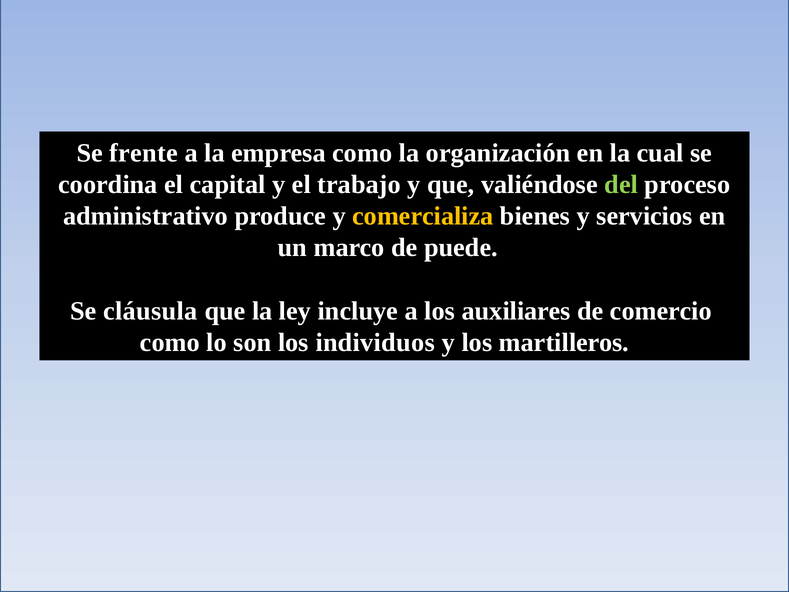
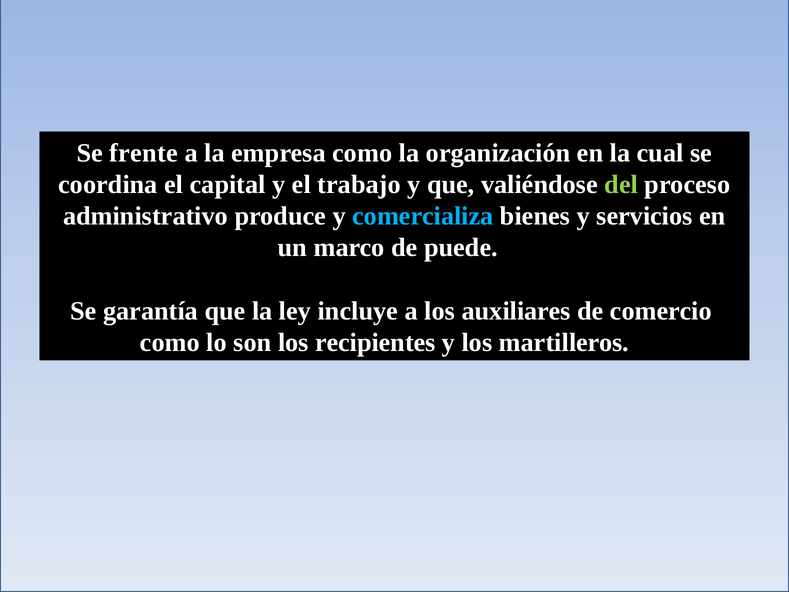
comercializa colour: yellow -> light blue
cláusula: cláusula -> garantía
individuos: individuos -> recipientes
